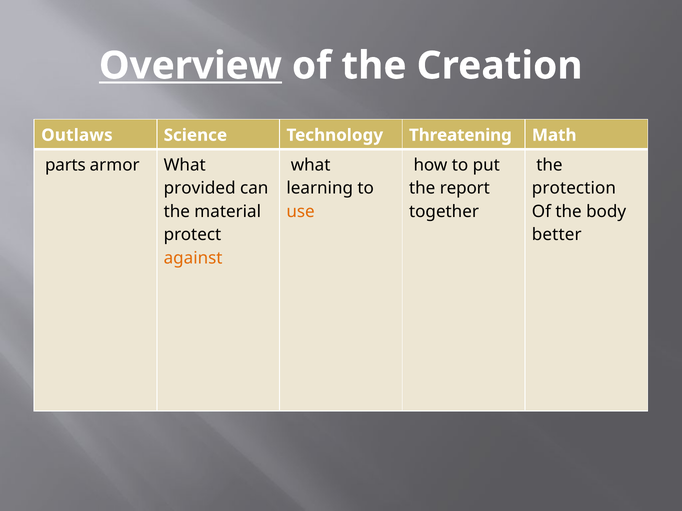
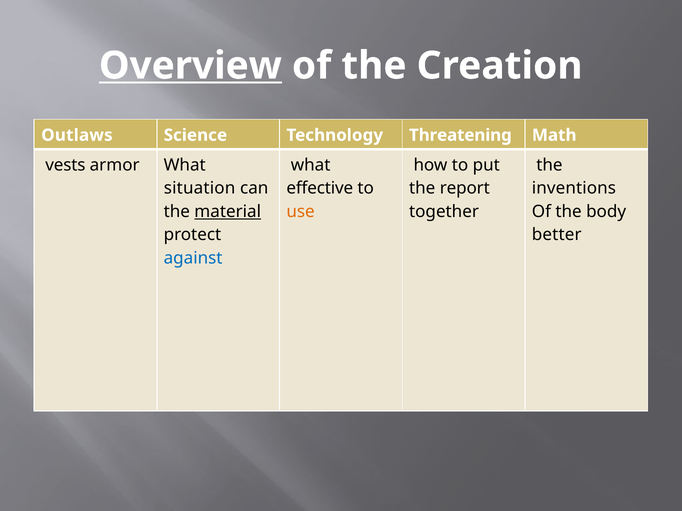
parts: parts -> vests
provided: provided -> situation
learning: learning -> effective
protection: protection -> inventions
material underline: none -> present
against colour: orange -> blue
